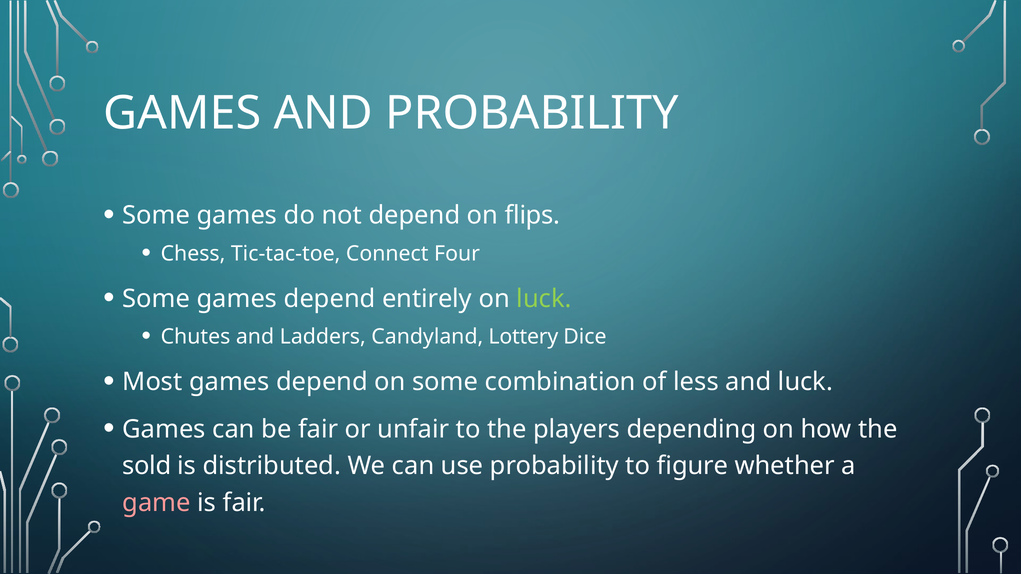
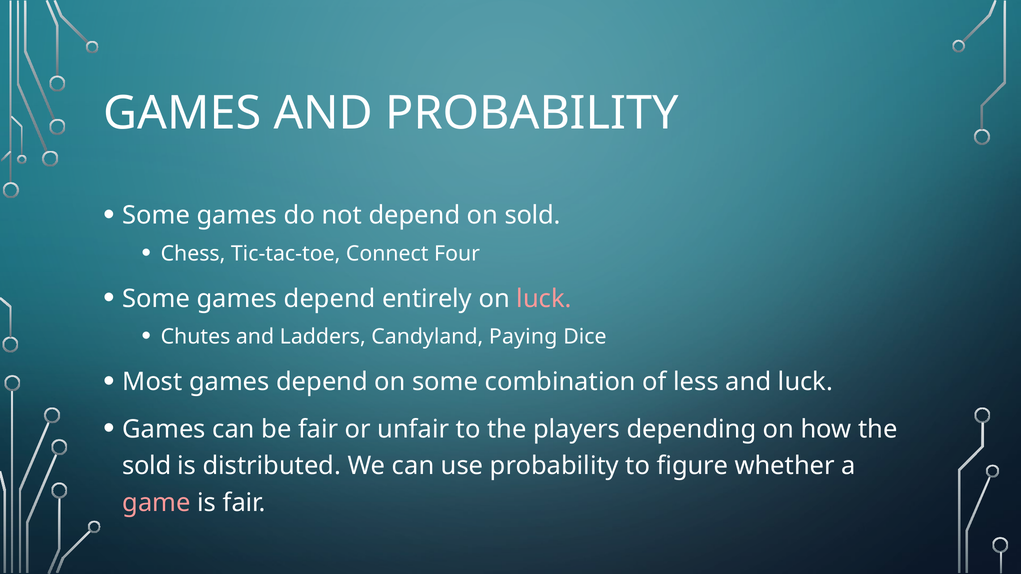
on flips: flips -> sold
luck at (544, 299) colour: light green -> pink
Lottery: Lottery -> Paying
